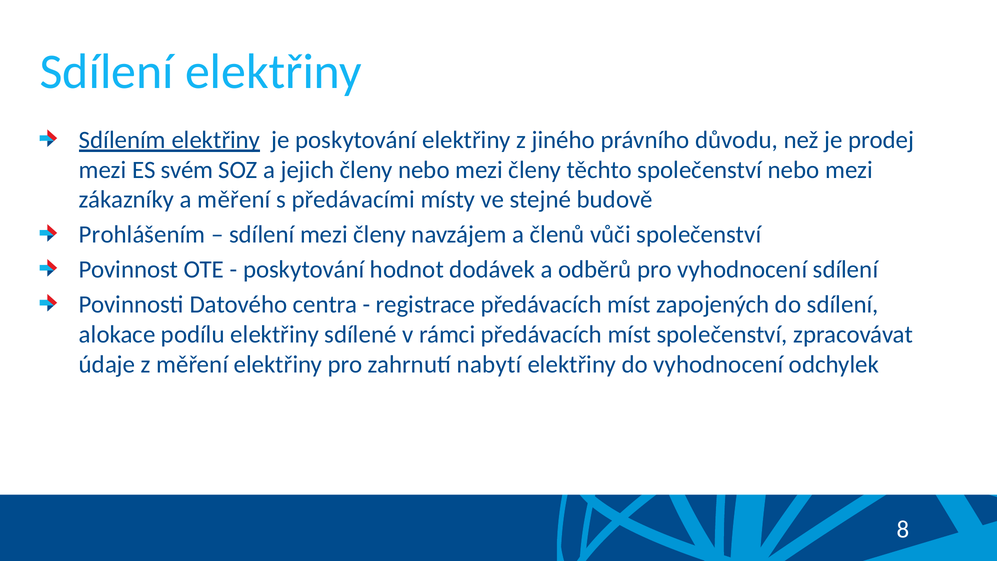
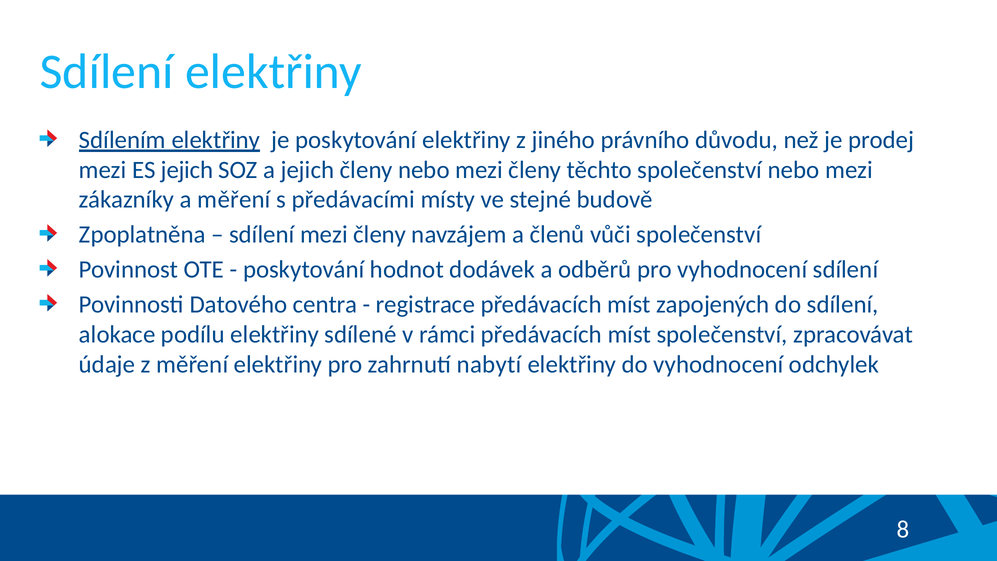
ES svém: svém -> jejich
Prohlášením: Prohlášením -> Zpoplatněna
